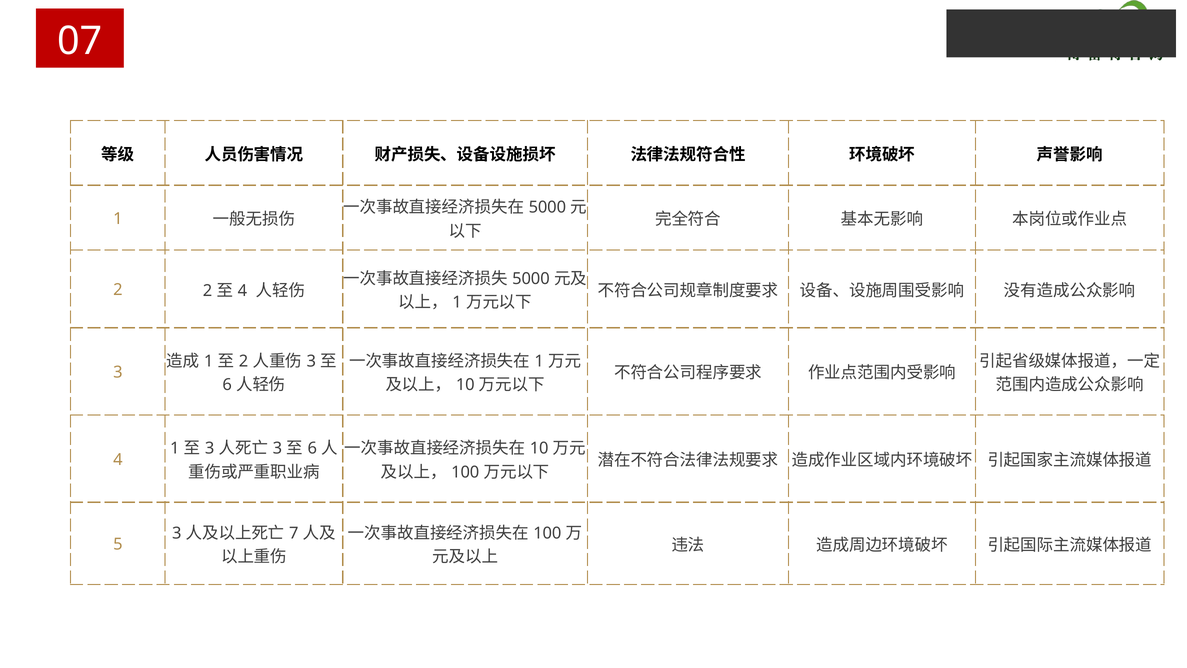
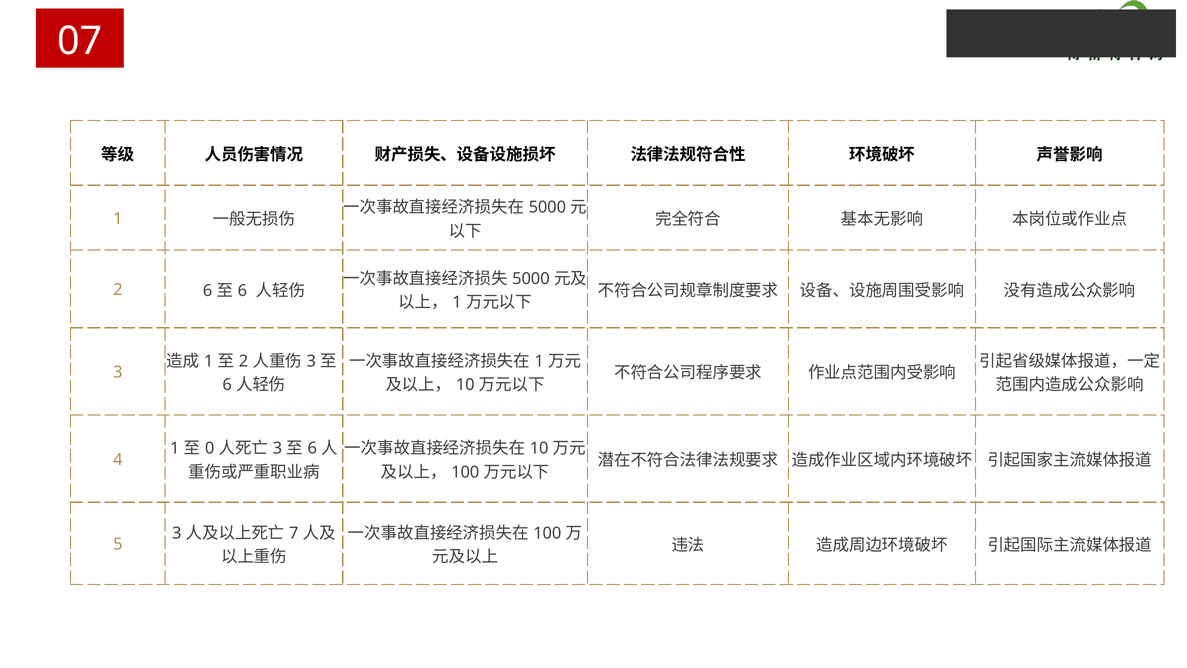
2 2: 2 -> 6
4 at (242, 290): 4 -> 6
3 at (210, 448): 3 -> 0
